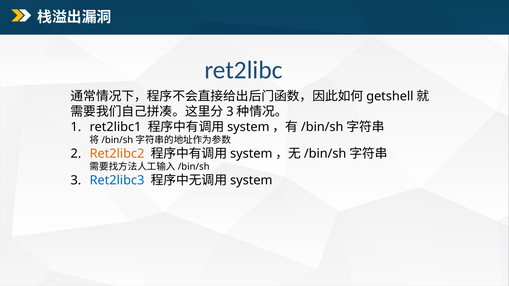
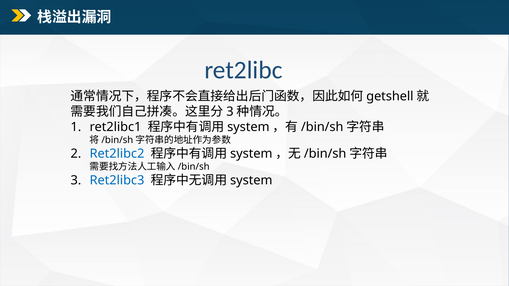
Ret2libc2 colour: orange -> blue
